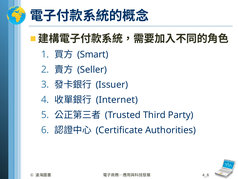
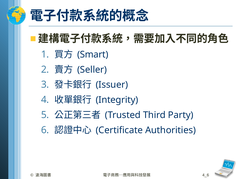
Internet: Internet -> Integrity
